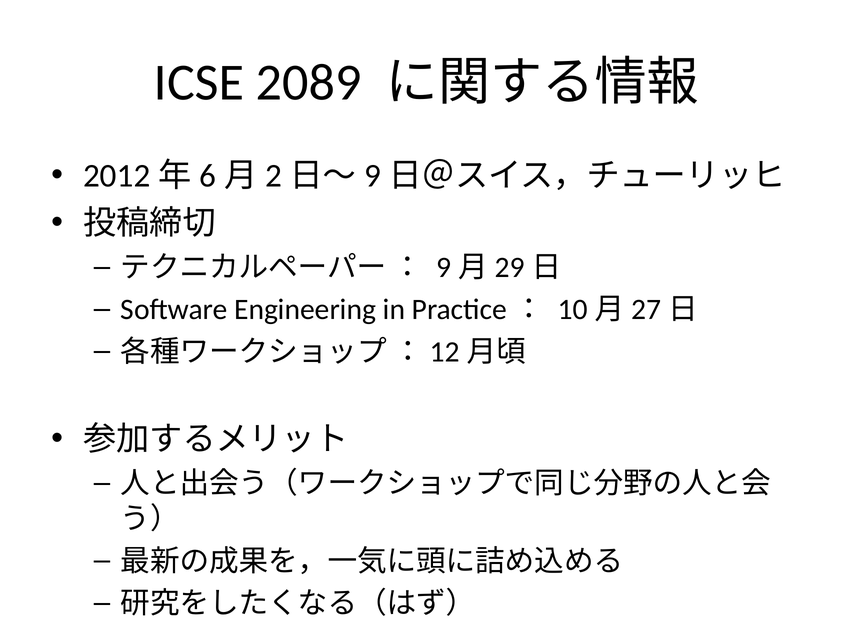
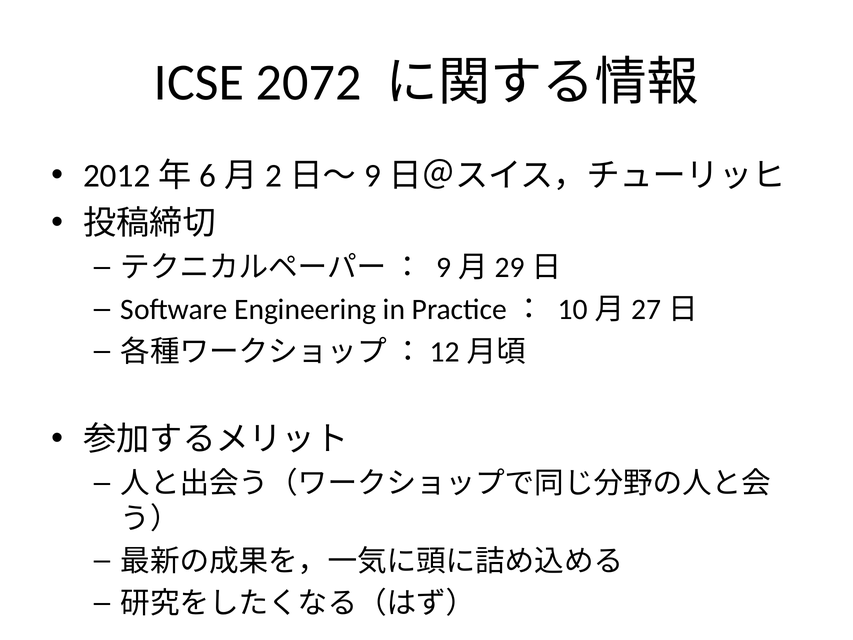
2089: 2089 -> 2072
